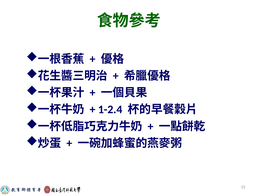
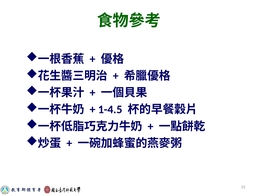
1-2.4: 1-2.4 -> 1-4.5
